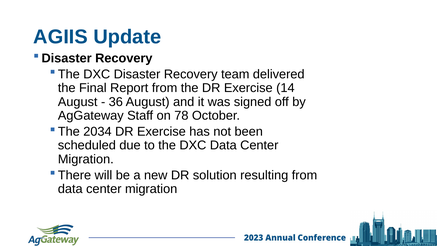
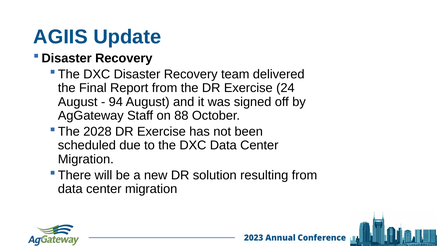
14: 14 -> 24
36: 36 -> 94
78: 78 -> 88
2034: 2034 -> 2028
